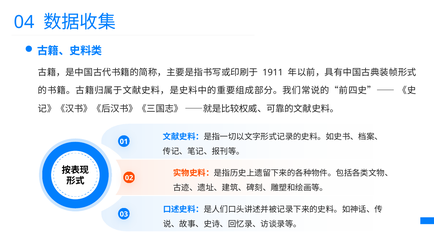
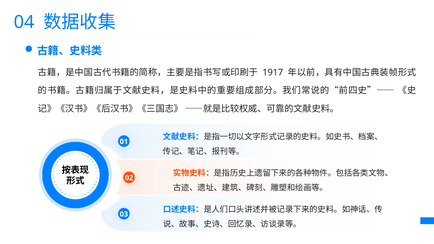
1911: 1911 -> 1917
